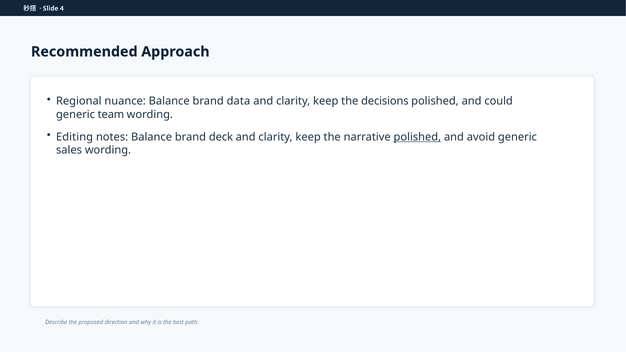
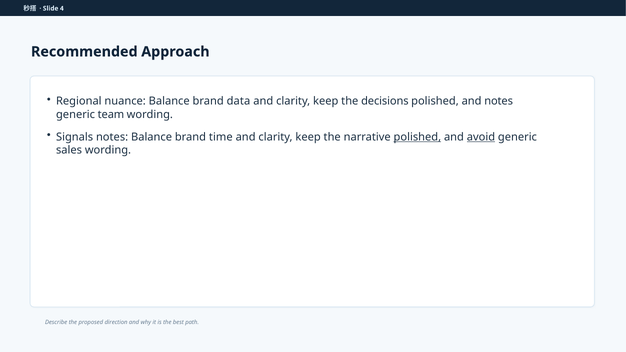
and could: could -> notes
Editing: Editing -> Signals
deck: deck -> time
avoid underline: none -> present
